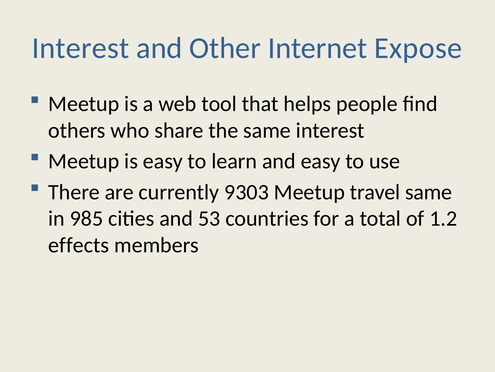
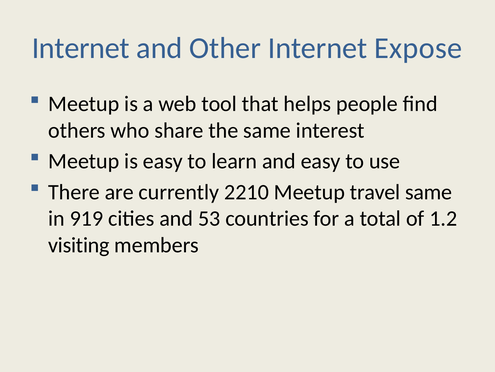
Interest at (80, 48): Interest -> Internet
9303: 9303 -> 2210
985: 985 -> 919
effects: effects -> visiting
